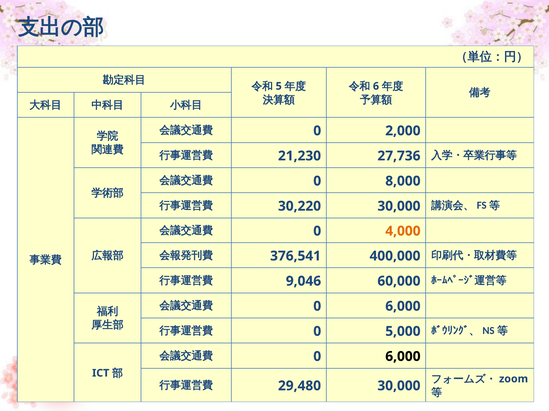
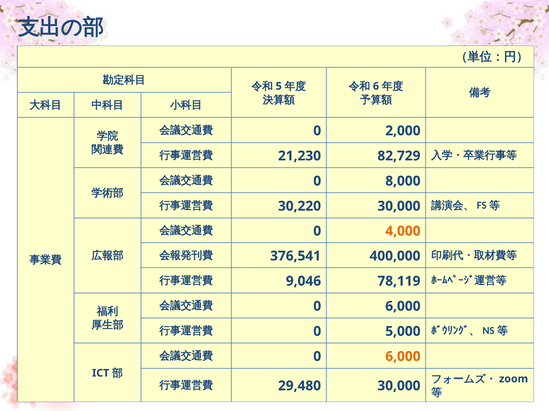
27,736: 27,736 -> 82,729
60,000: 60,000 -> 78,119
6,000 at (403, 357) colour: black -> orange
